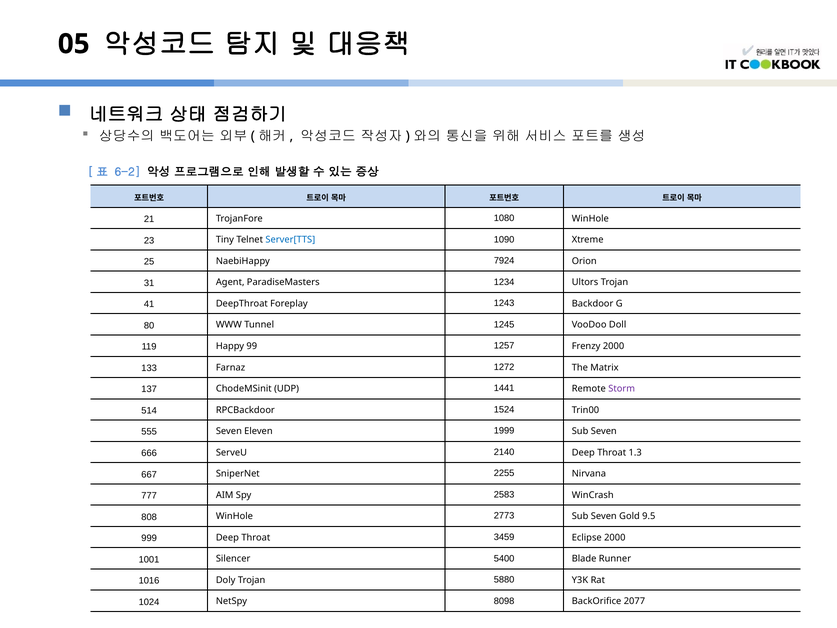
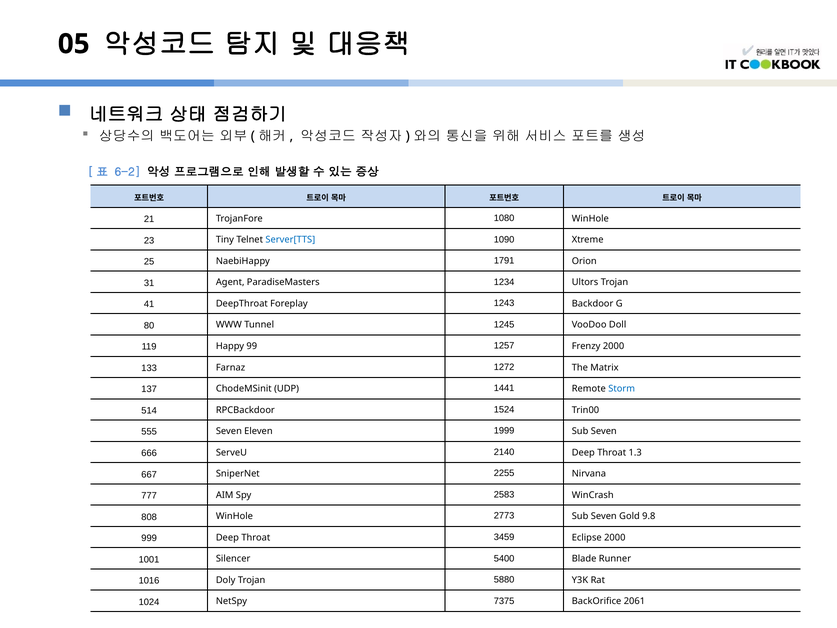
7924: 7924 -> 1791
Storm colour: purple -> blue
9.5: 9.5 -> 9.8
8098: 8098 -> 7375
2077: 2077 -> 2061
